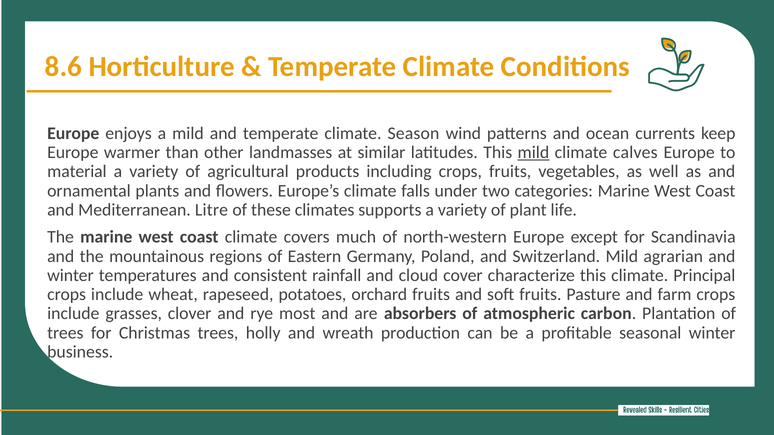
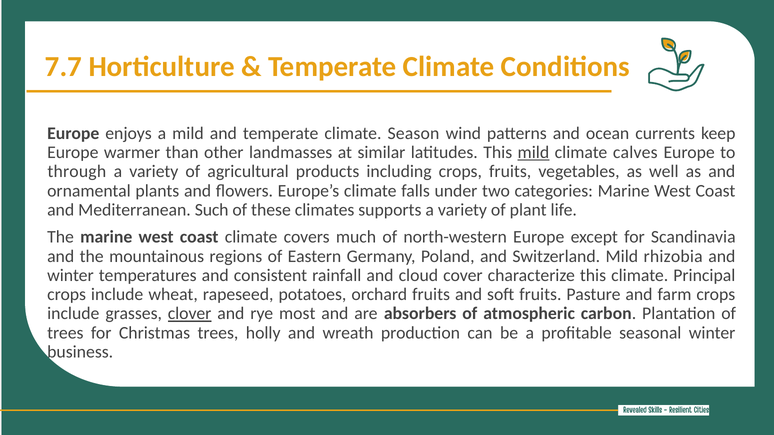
8.6: 8.6 -> 7.7
material: material -> through
Litre: Litre -> Such
agrarian: agrarian -> rhizobia
clover underline: none -> present
